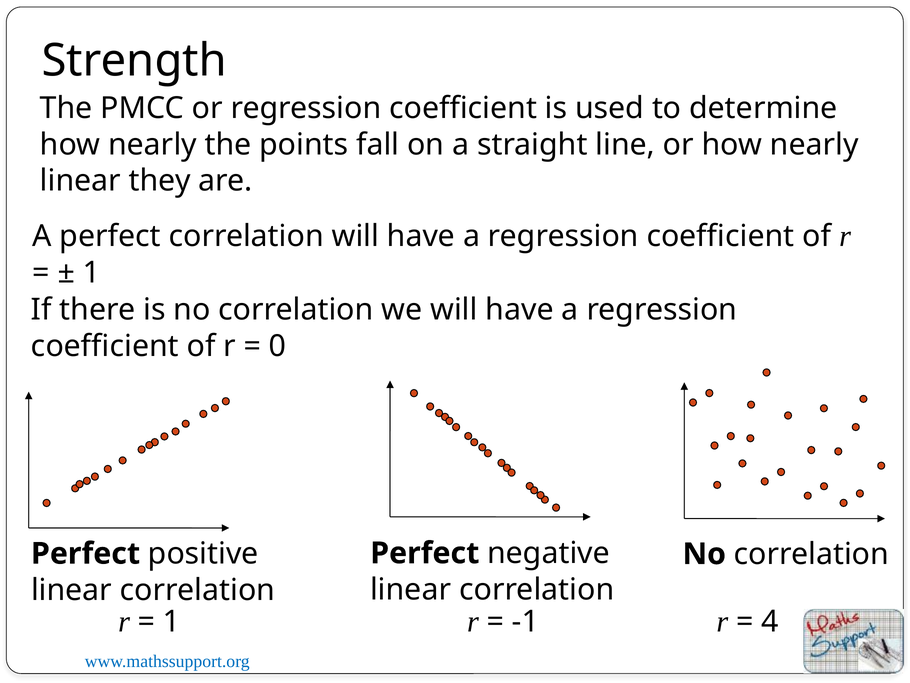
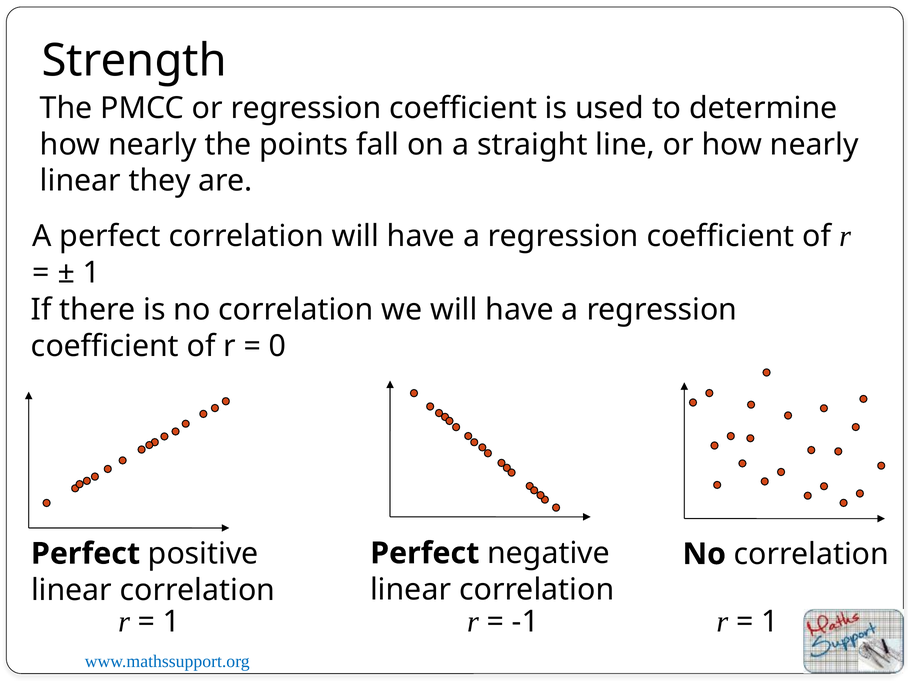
4 at (770, 621): 4 -> 1
